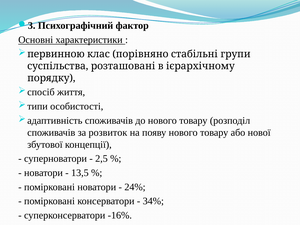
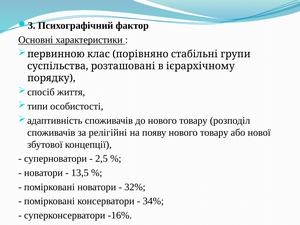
розвиток: розвиток -> релігійні
24%: 24% -> 32%
